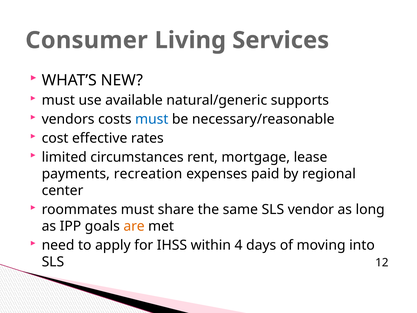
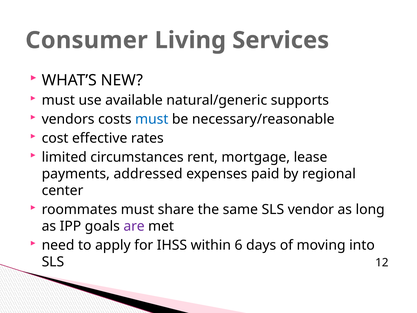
recreation: recreation -> addressed
are colour: orange -> purple
4: 4 -> 6
